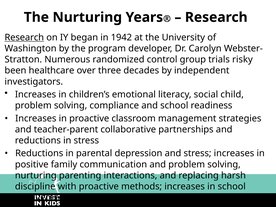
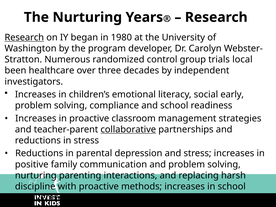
1942: 1942 -> 1980
risky: risky -> local
child: child -> early
collaborative underline: none -> present
